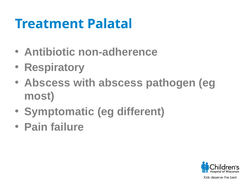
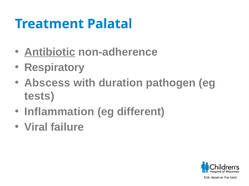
Antibiotic underline: none -> present
with abscess: abscess -> duration
most: most -> tests
Symptomatic: Symptomatic -> Inflammation
Pain: Pain -> Viral
